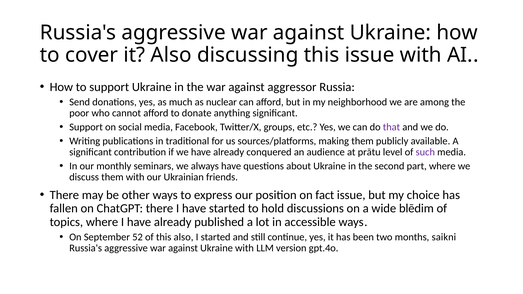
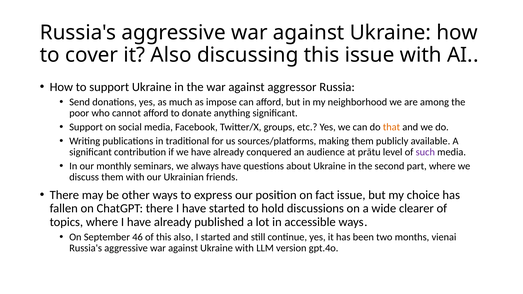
nuclear: nuclear -> impose
that colour: purple -> orange
blēdim: blēdim -> clearer
52: 52 -> 46
saikni: saikni -> vienai
